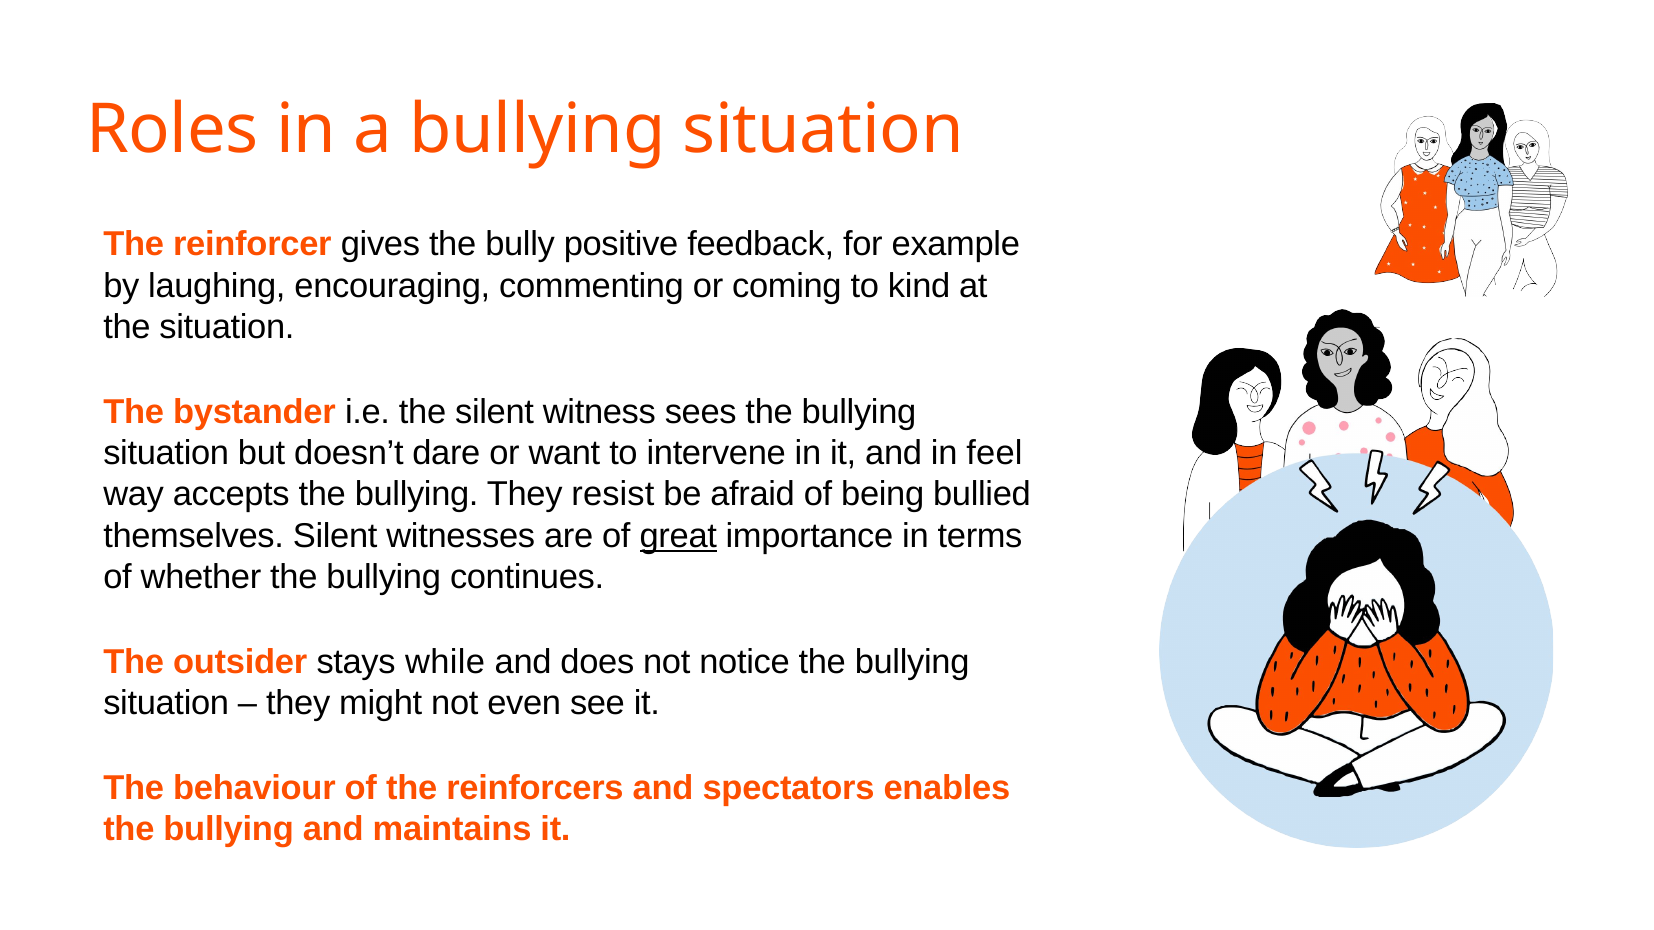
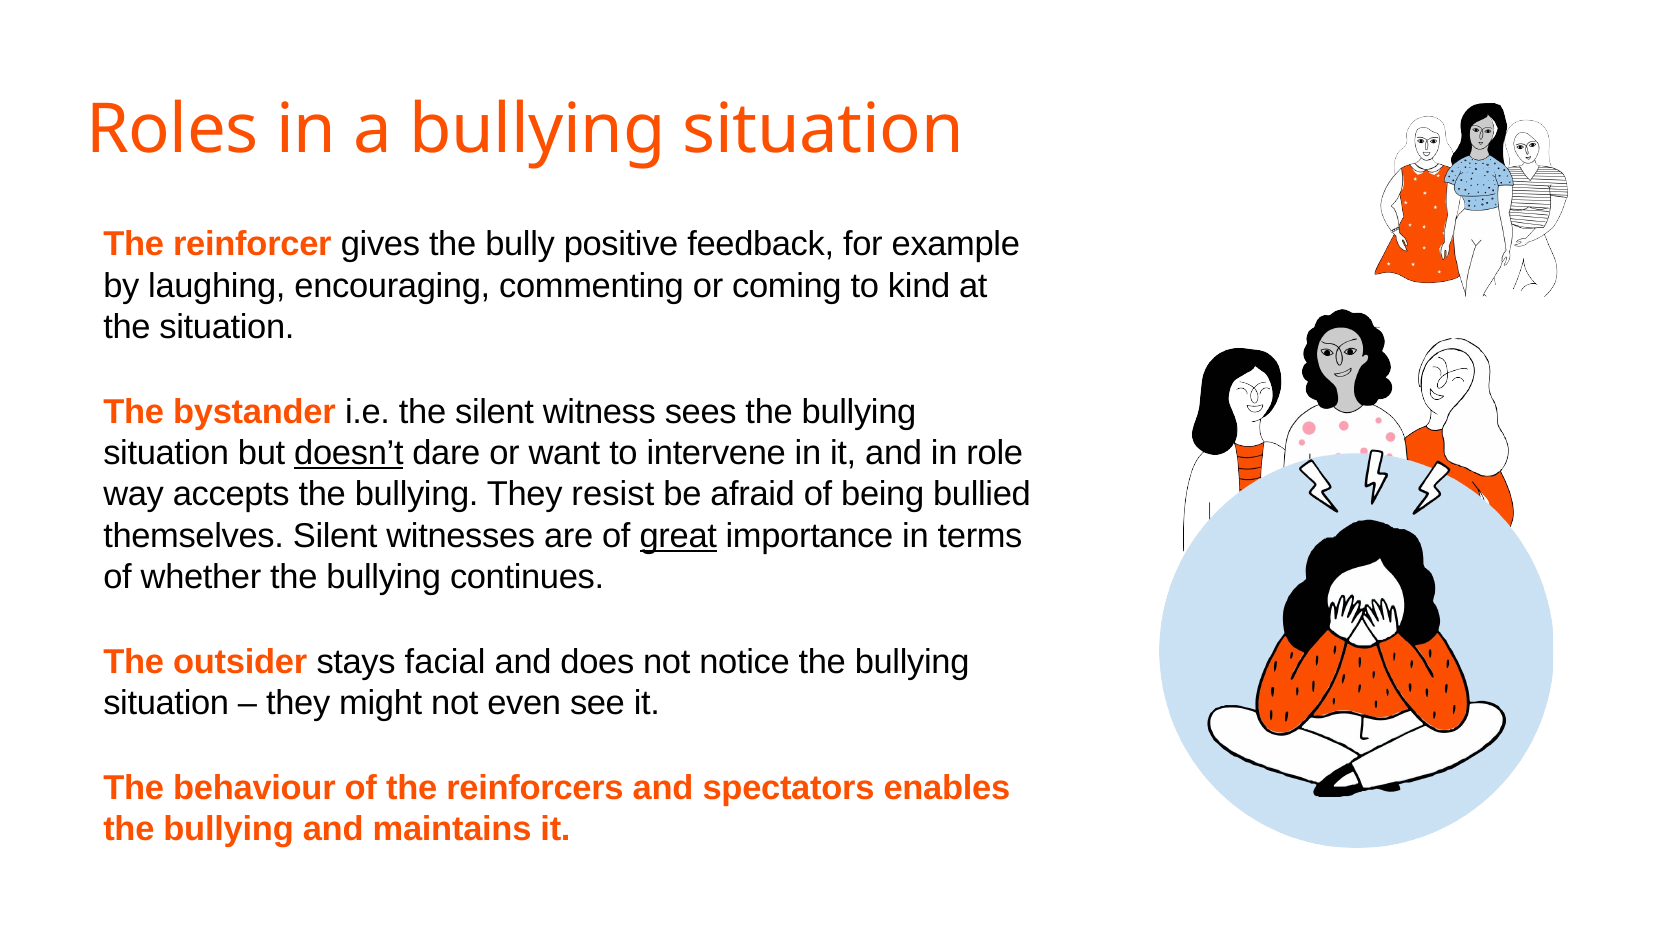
doesn’t underline: none -> present
feel: feel -> role
while: while -> facial
